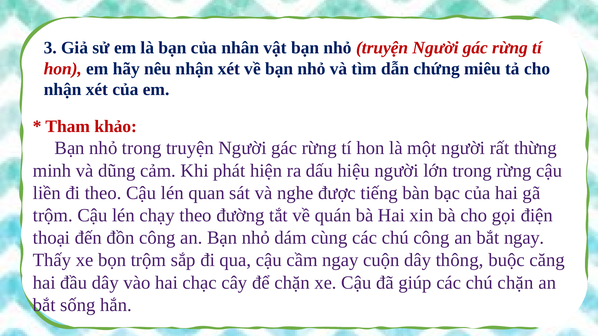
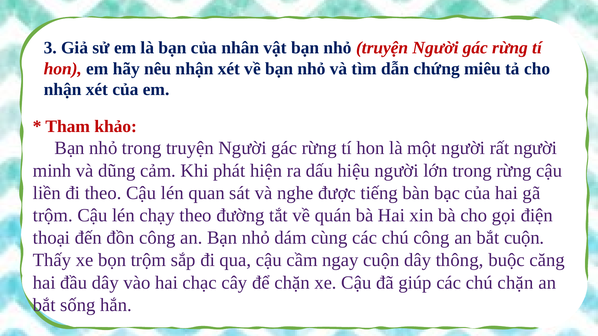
rất thừng: thừng -> người
bắt ngay: ngay -> cuộn
